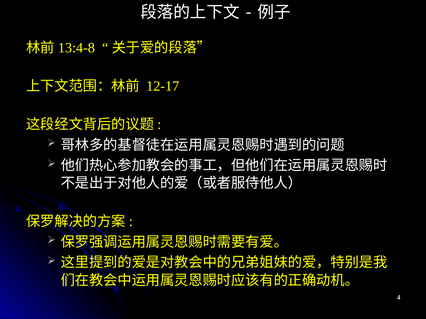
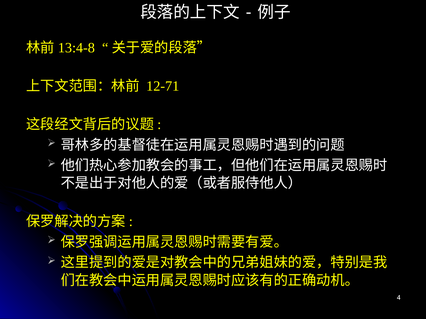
12-17: 12-17 -> 12-71
